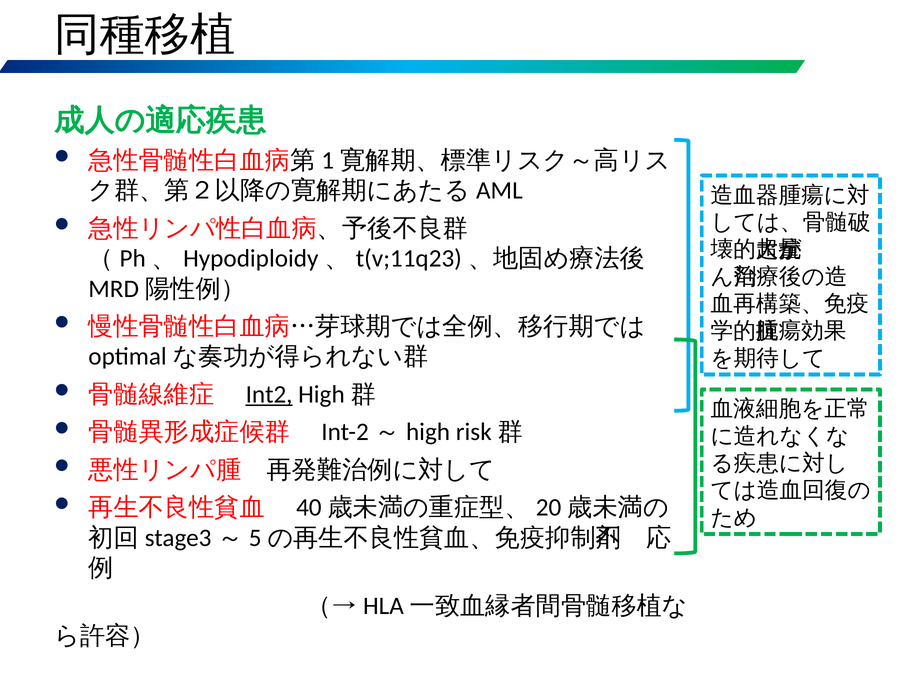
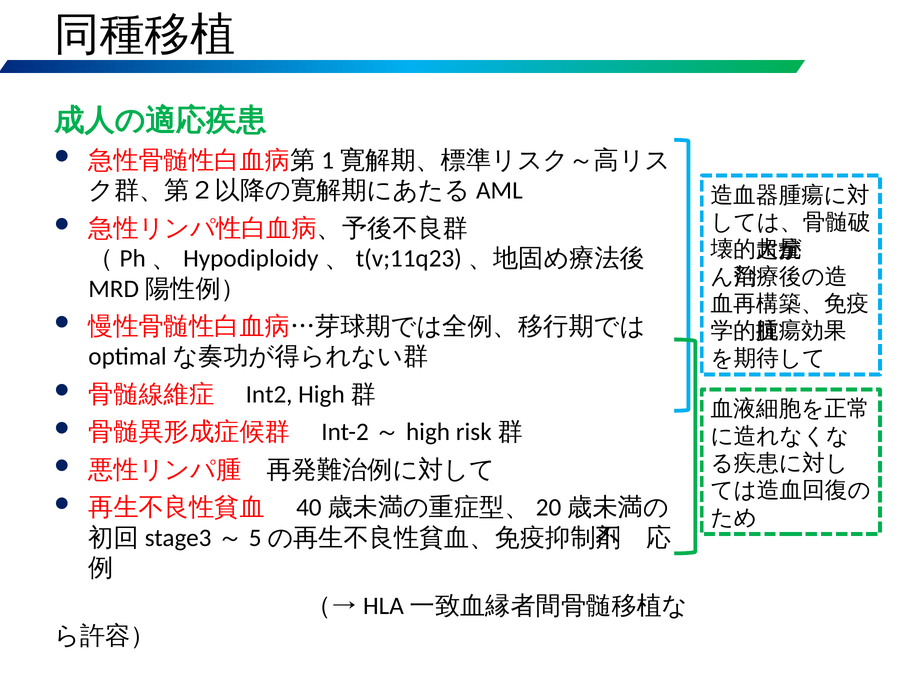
Int2 underline: present -> none
